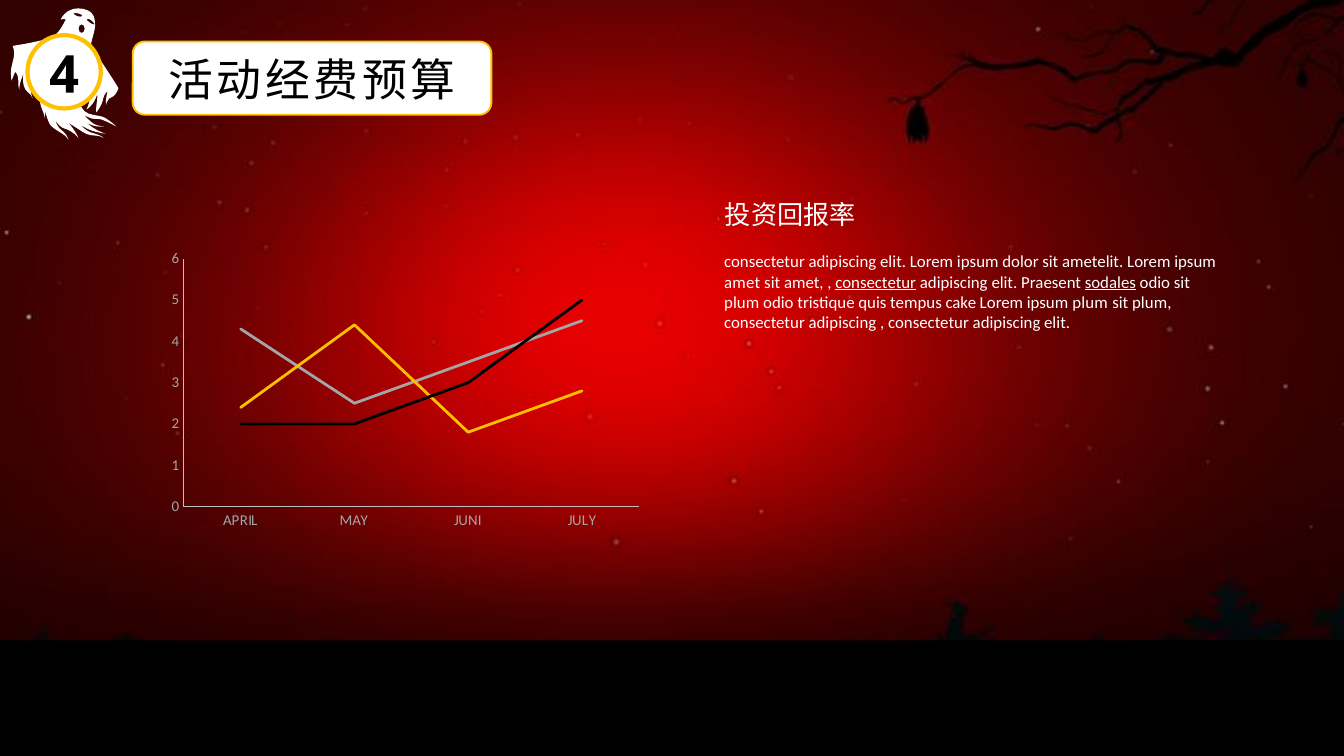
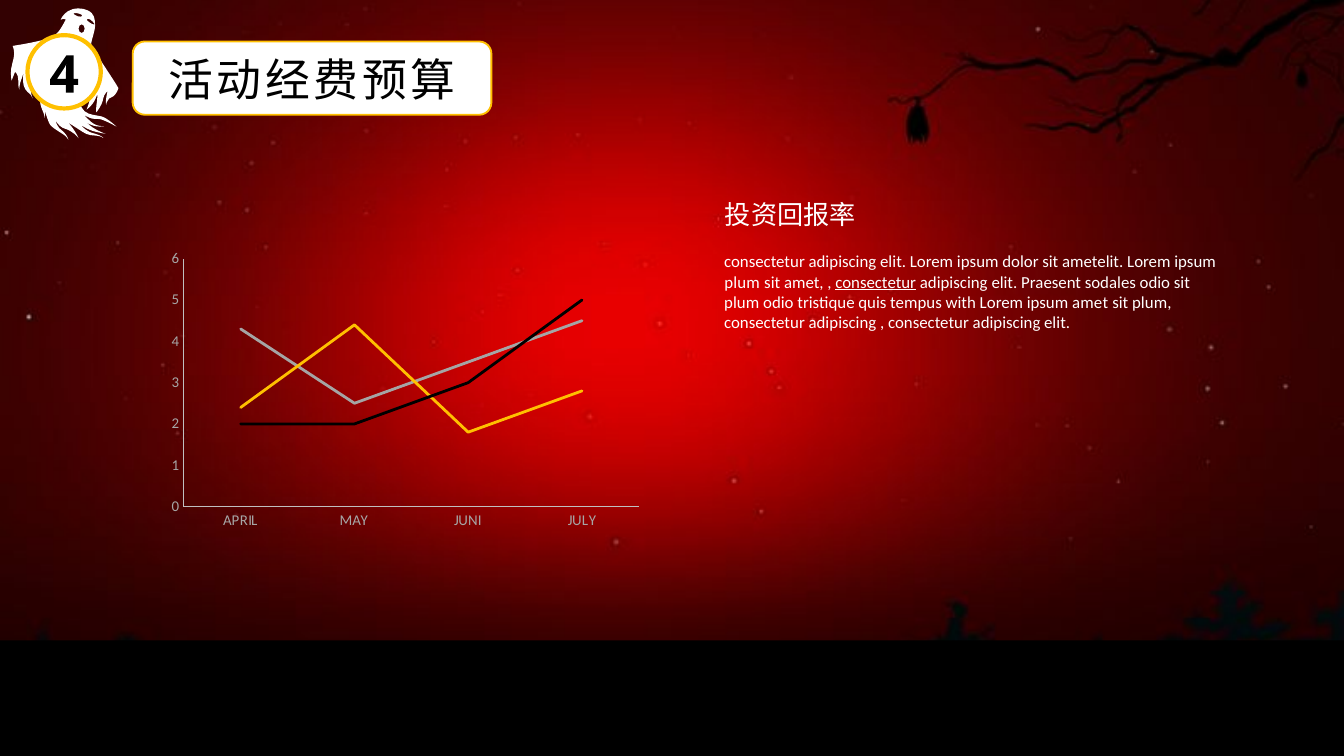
amet at (742, 283): amet -> plum
sodales underline: present -> none
cake: cake -> with
ipsum plum: plum -> amet
